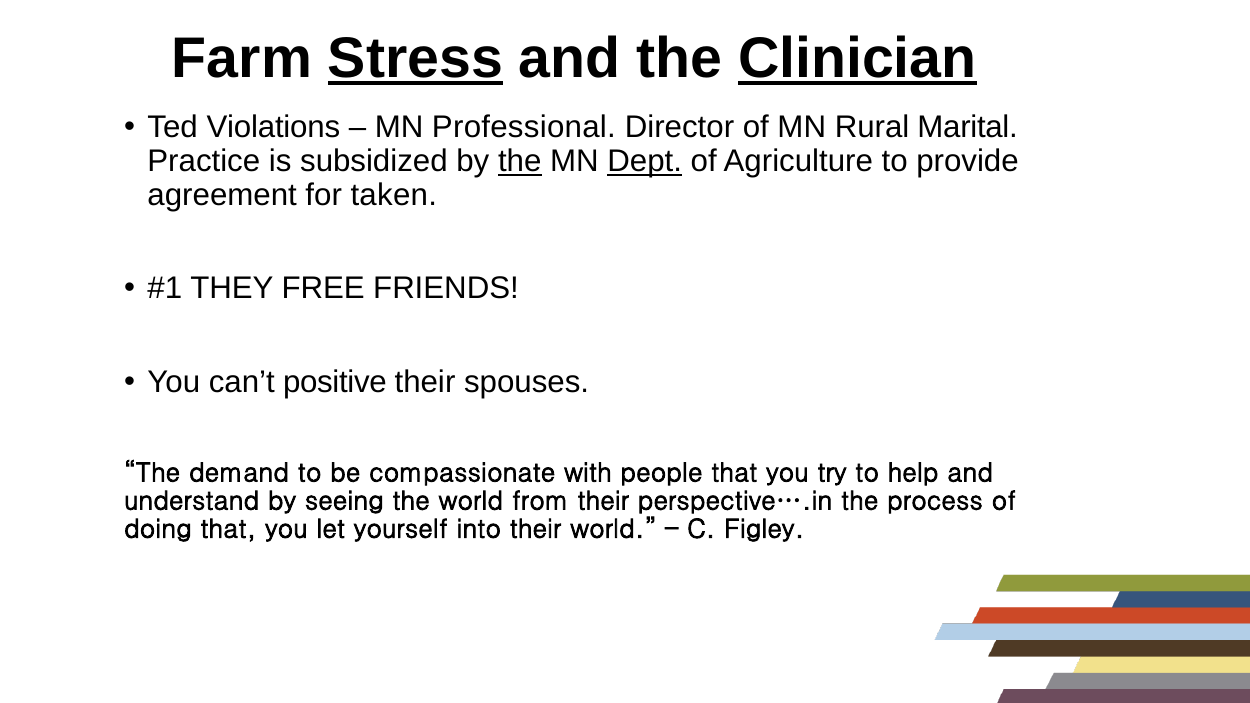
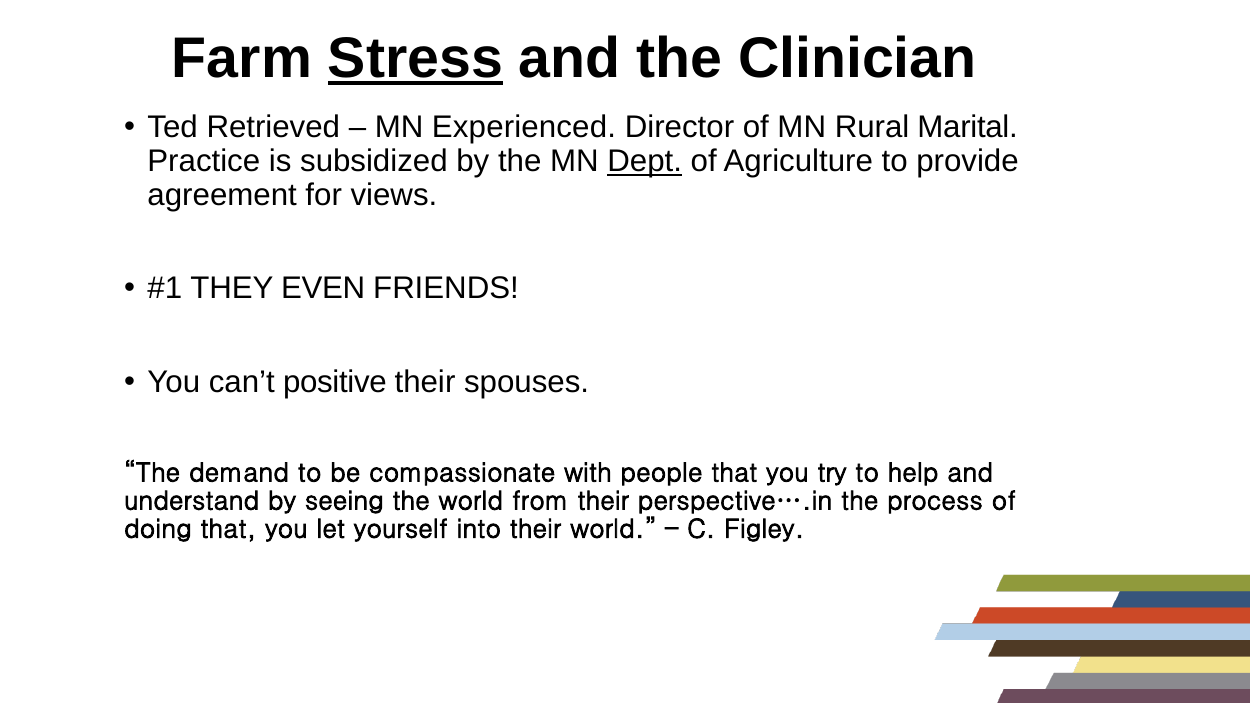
Clinician underline: present -> none
Violations: Violations -> Retrieved
Professional: Professional -> Experienced
the at (520, 161) underline: present -> none
taken: taken -> views
FREE: FREE -> EVEN
